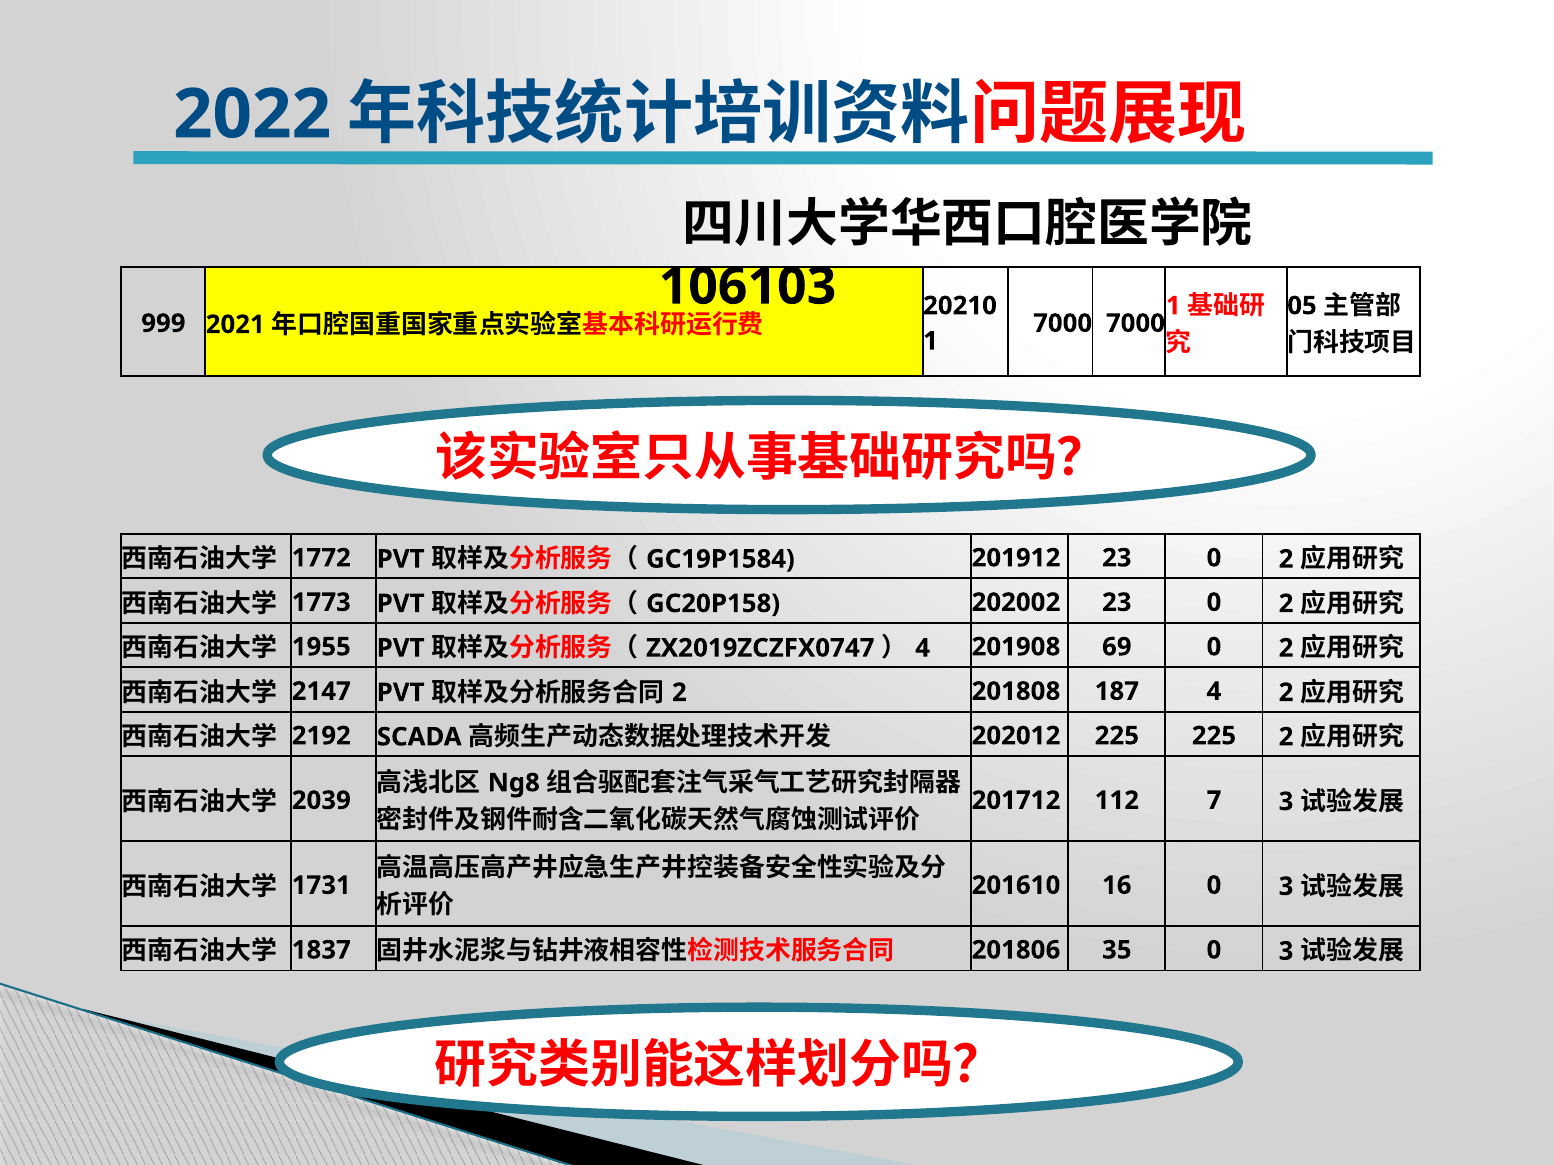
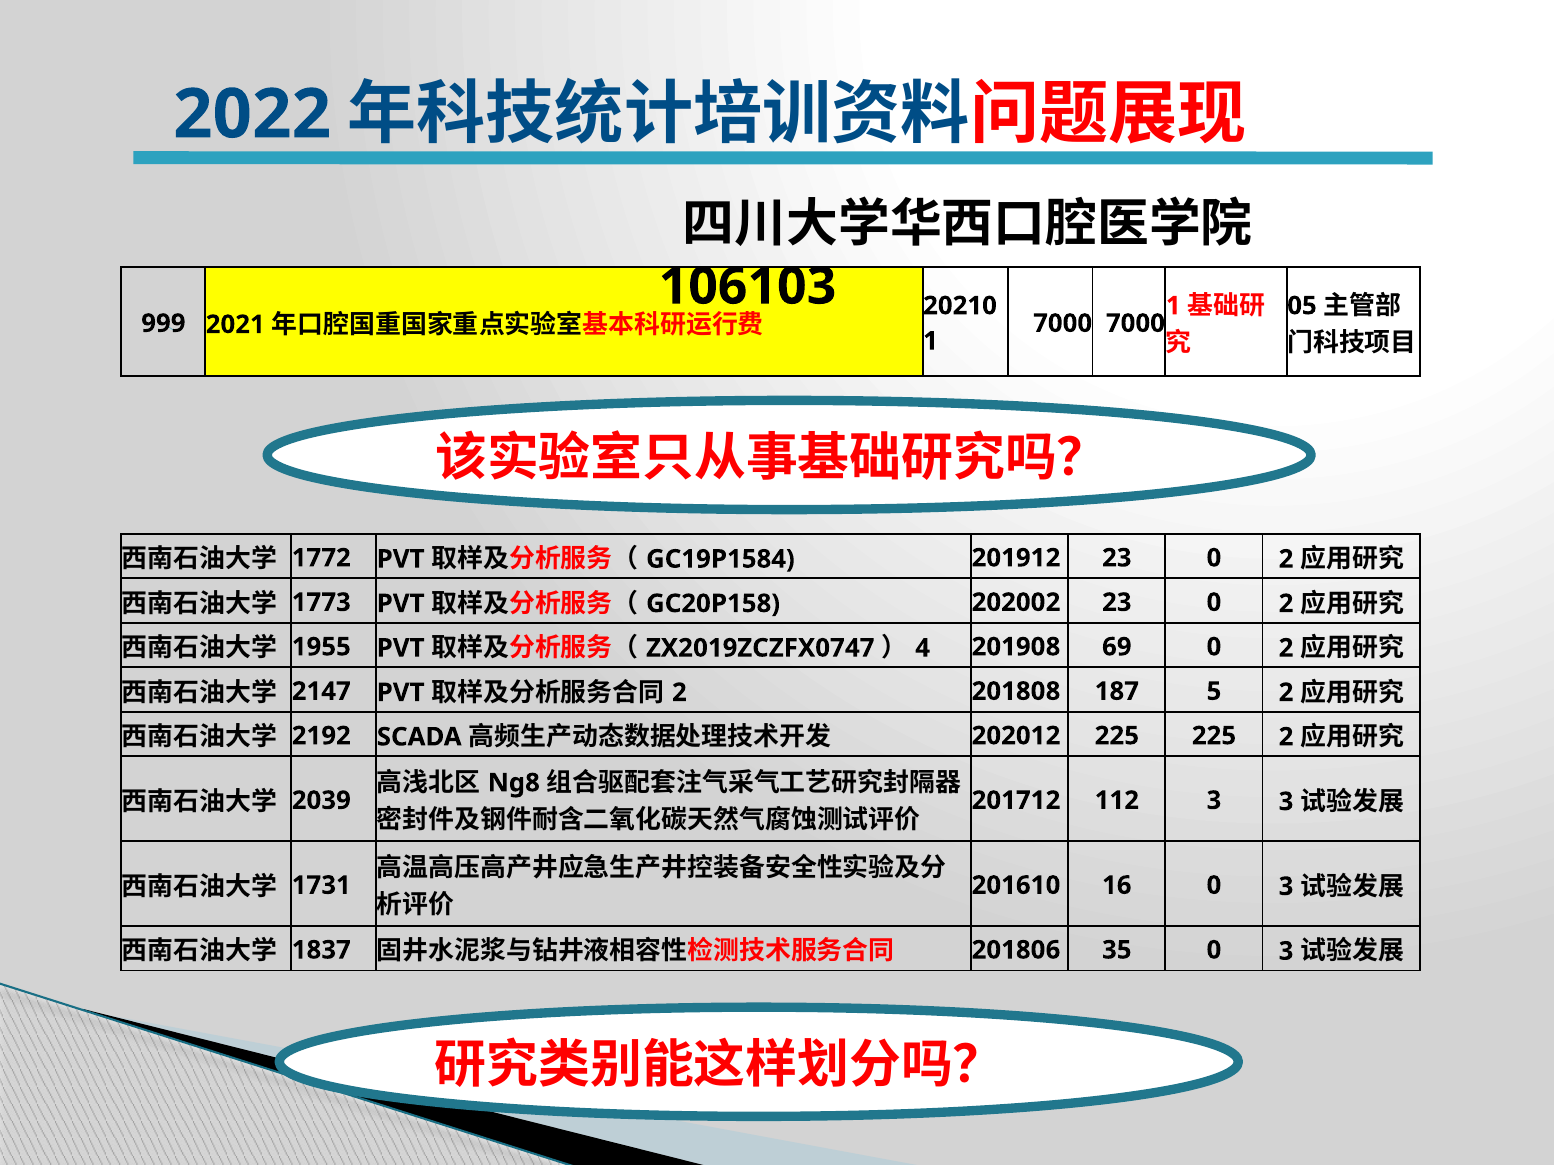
187 4: 4 -> 5
112 7: 7 -> 3
